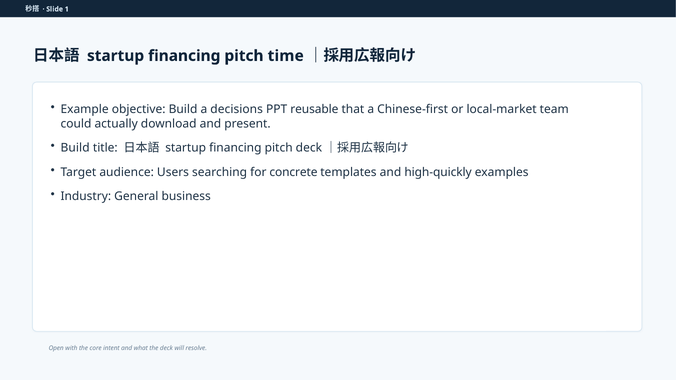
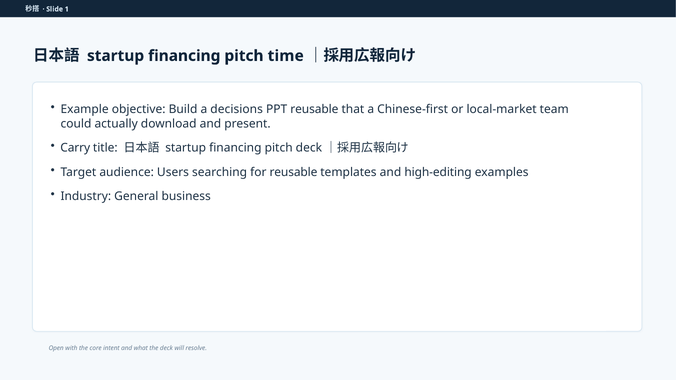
Build at (75, 148): Build -> Carry
for concrete: concrete -> reusable
high-quickly: high-quickly -> high-editing
